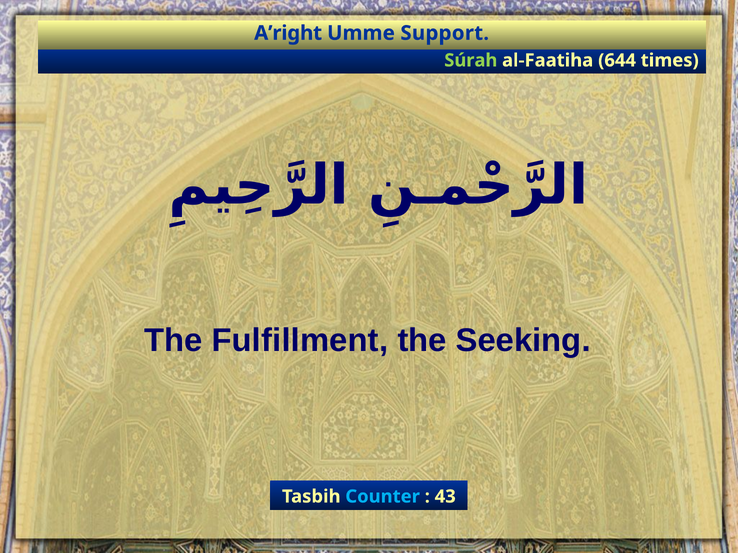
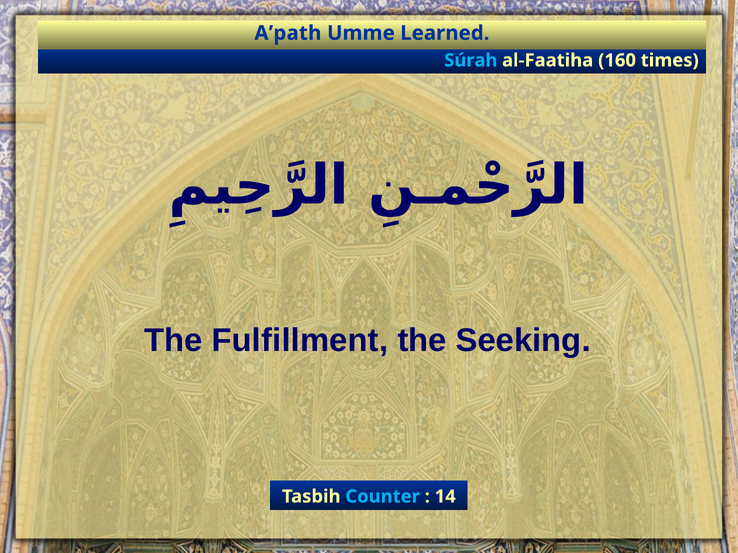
A’right: A’right -> A’path
Support: Support -> Learned
Súrah colour: light green -> light blue
644: 644 -> 160
43: 43 -> 14
